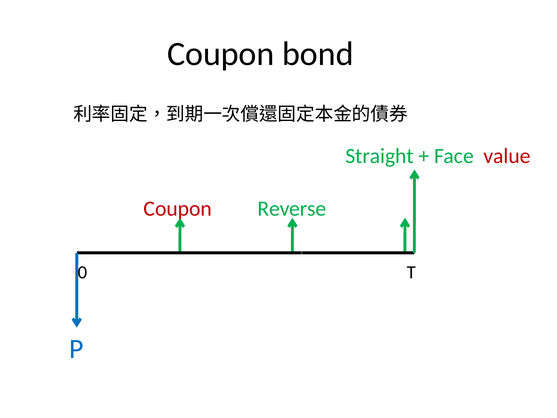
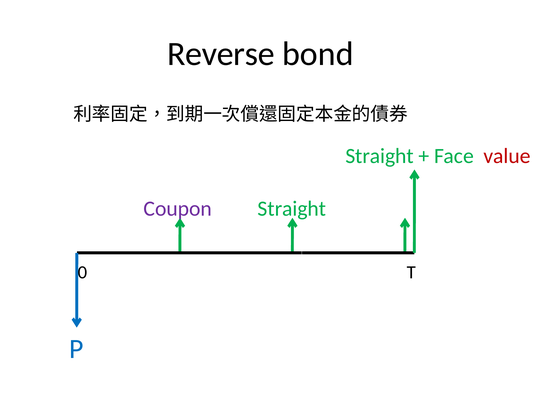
Coupon at (221, 54): Coupon -> Reverse
Coupon at (178, 209) colour: red -> purple
Reverse at (292, 209): Reverse -> Straight
